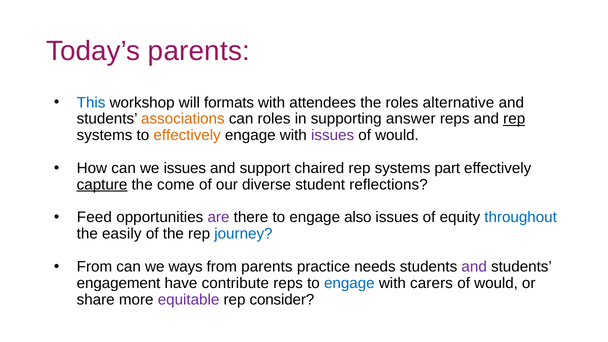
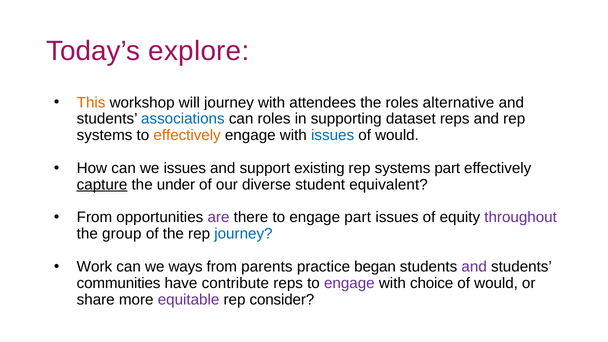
Today’s parents: parents -> explore
This colour: blue -> orange
will formats: formats -> journey
associations colour: orange -> blue
answer: answer -> dataset
rep at (514, 119) underline: present -> none
issues at (333, 135) colour: purple -> blue
chaired: chaired -> existing
come: come -> under
reflections: reflections -> equivalent
Feed at (94, 217): Feed -> From
engage also: also -> part
throughout colour: blue -> purple
easily: easily -> group
From at (94, 267): From -> Work
needs: needs -> began
engagement: engagement -> communities
engage at (349, 283) colour: blue -> purple
carers: carers -> choice
